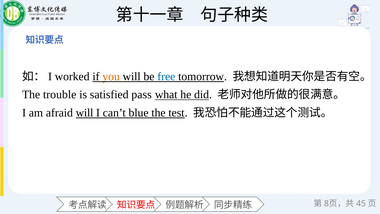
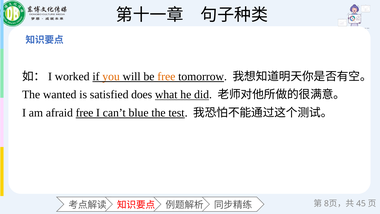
free at (166, 76) colour: blue -> orange
trouble: trouble -> wanted
pass: pass -> does
afraid will: will -> free
